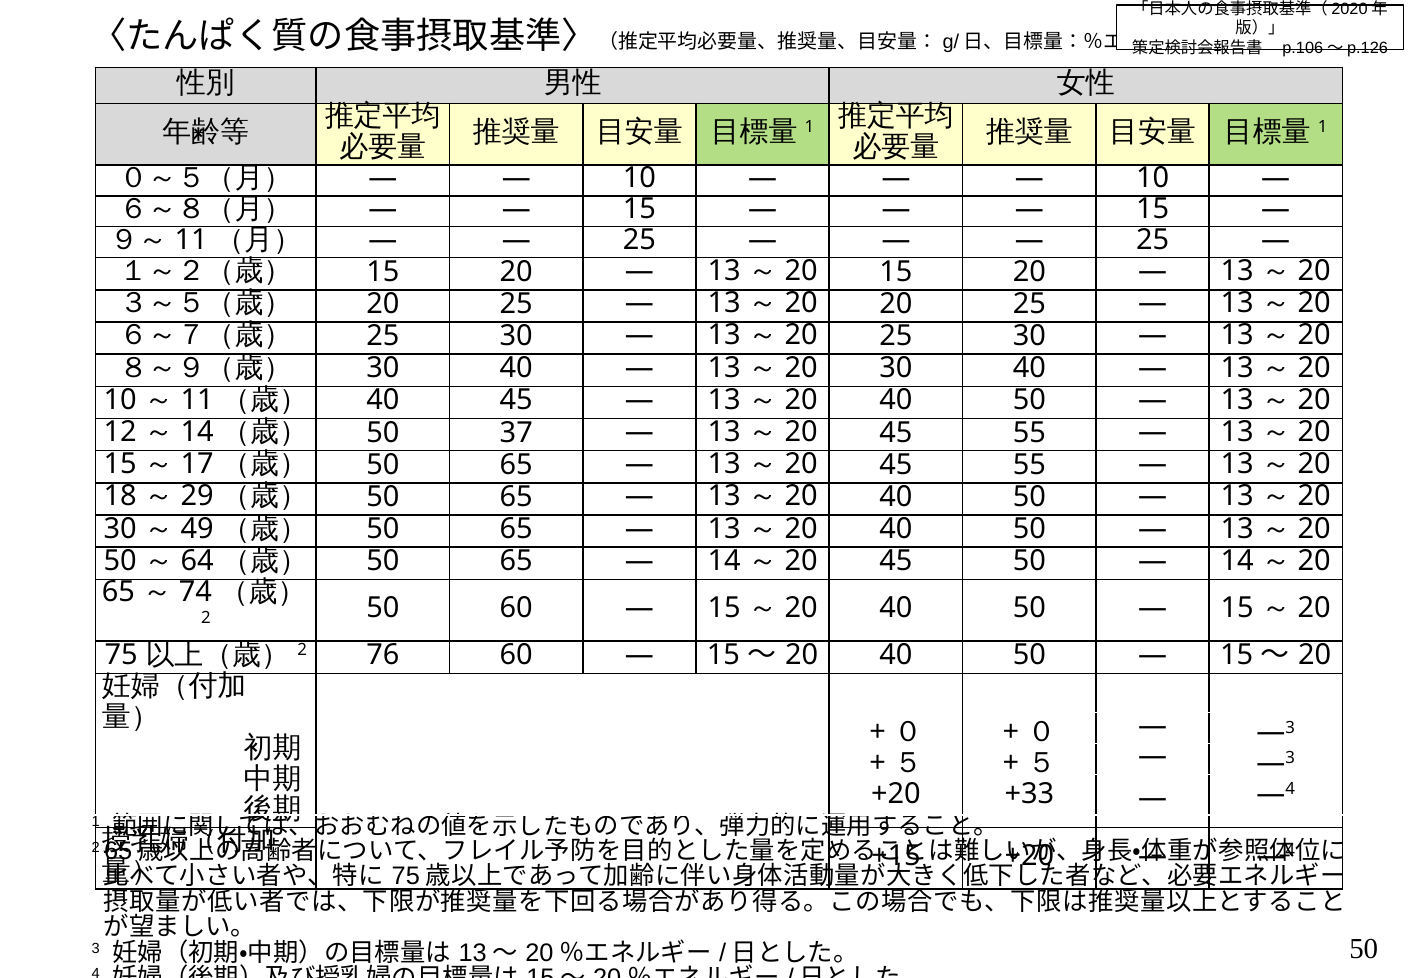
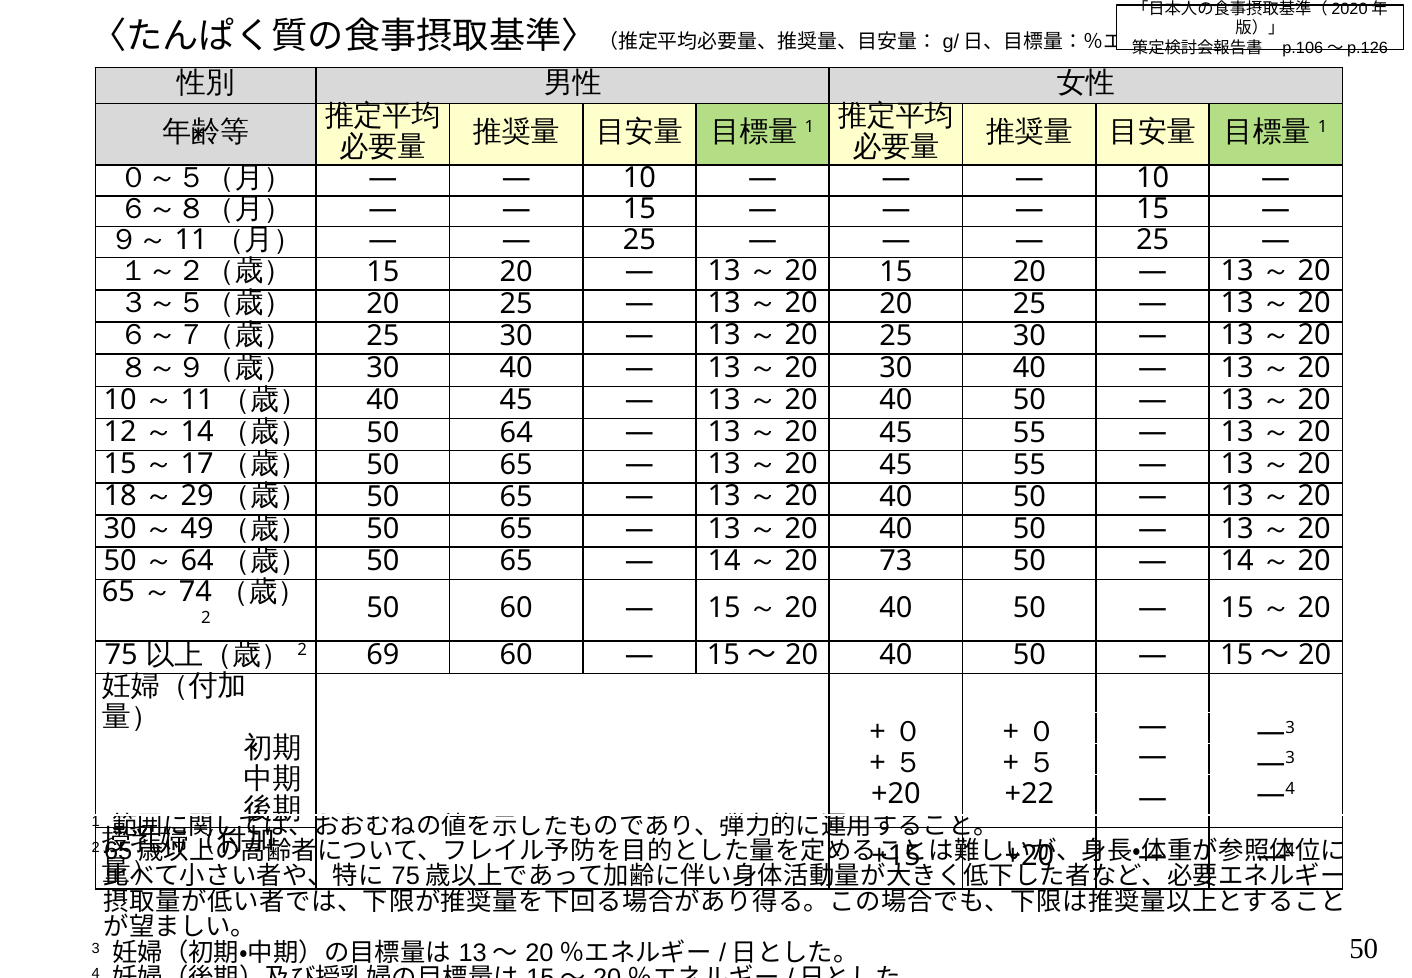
37: 37 -> 64
45 at (896, 561): 45 -> 73
76: 76 -> 69
+33: +33 -> +22
